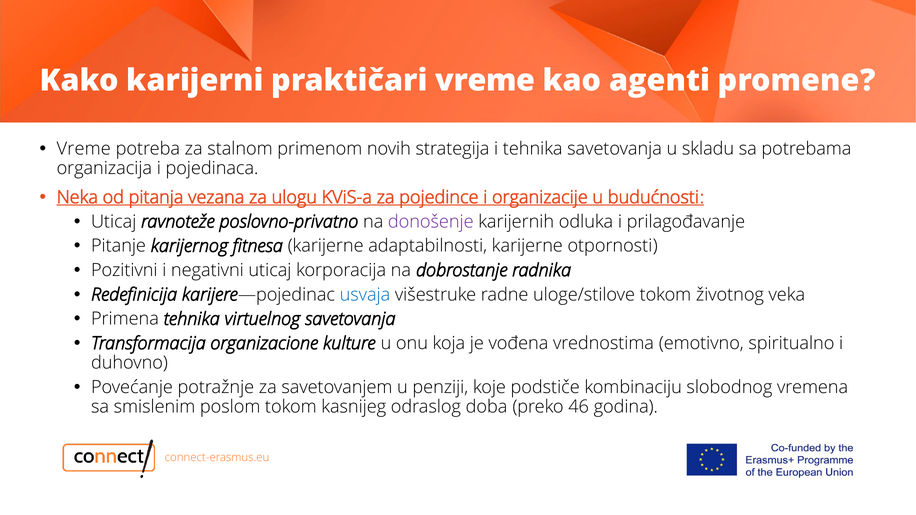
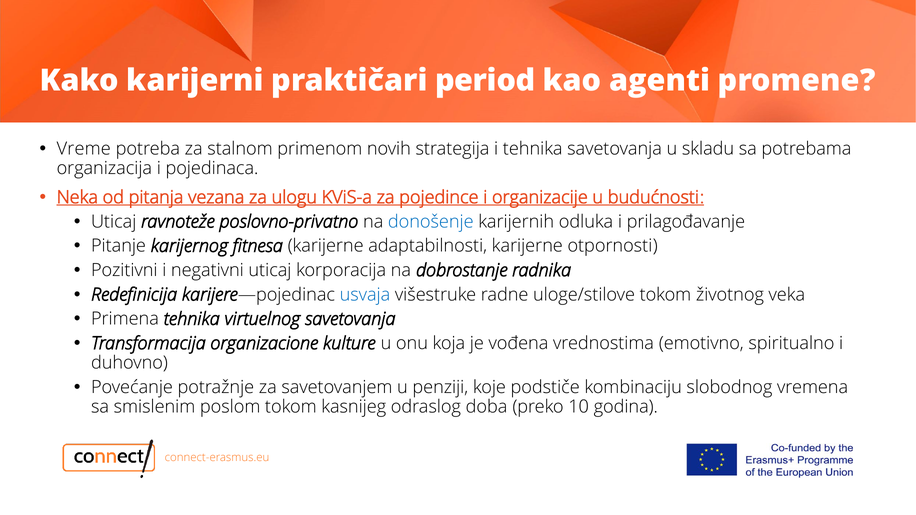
praktičari vreme: vreme -> period
donošenje colour: purple -> blue
46: 46 -> 10
